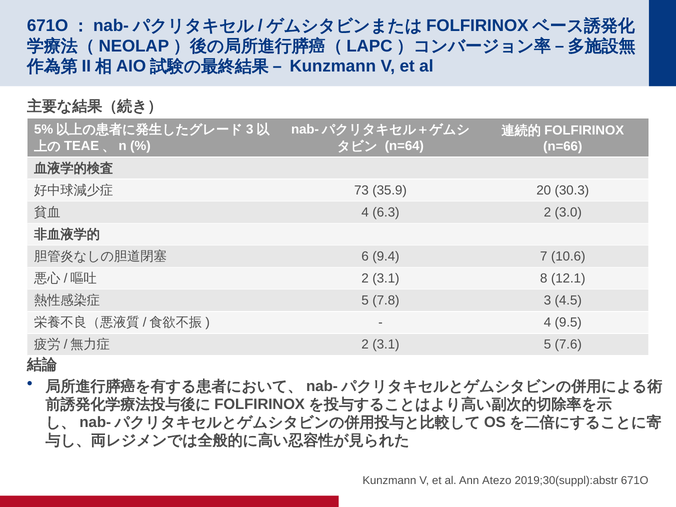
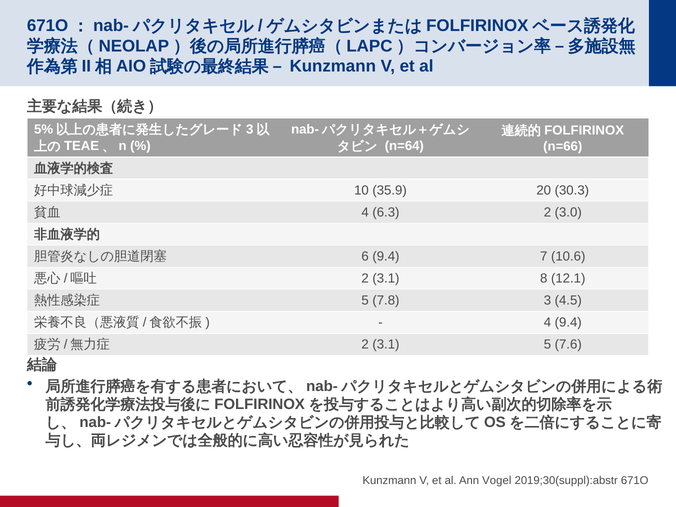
73: 73 -> 10
4 9.5: 9.5 -> 9.4
Atezo: Atezo -> Vogel
